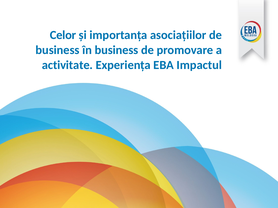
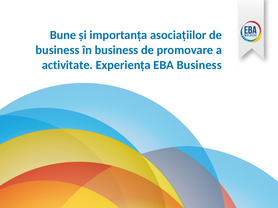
Celor: Celor -> Bune
EBA Impactul: Impactul -> Business
